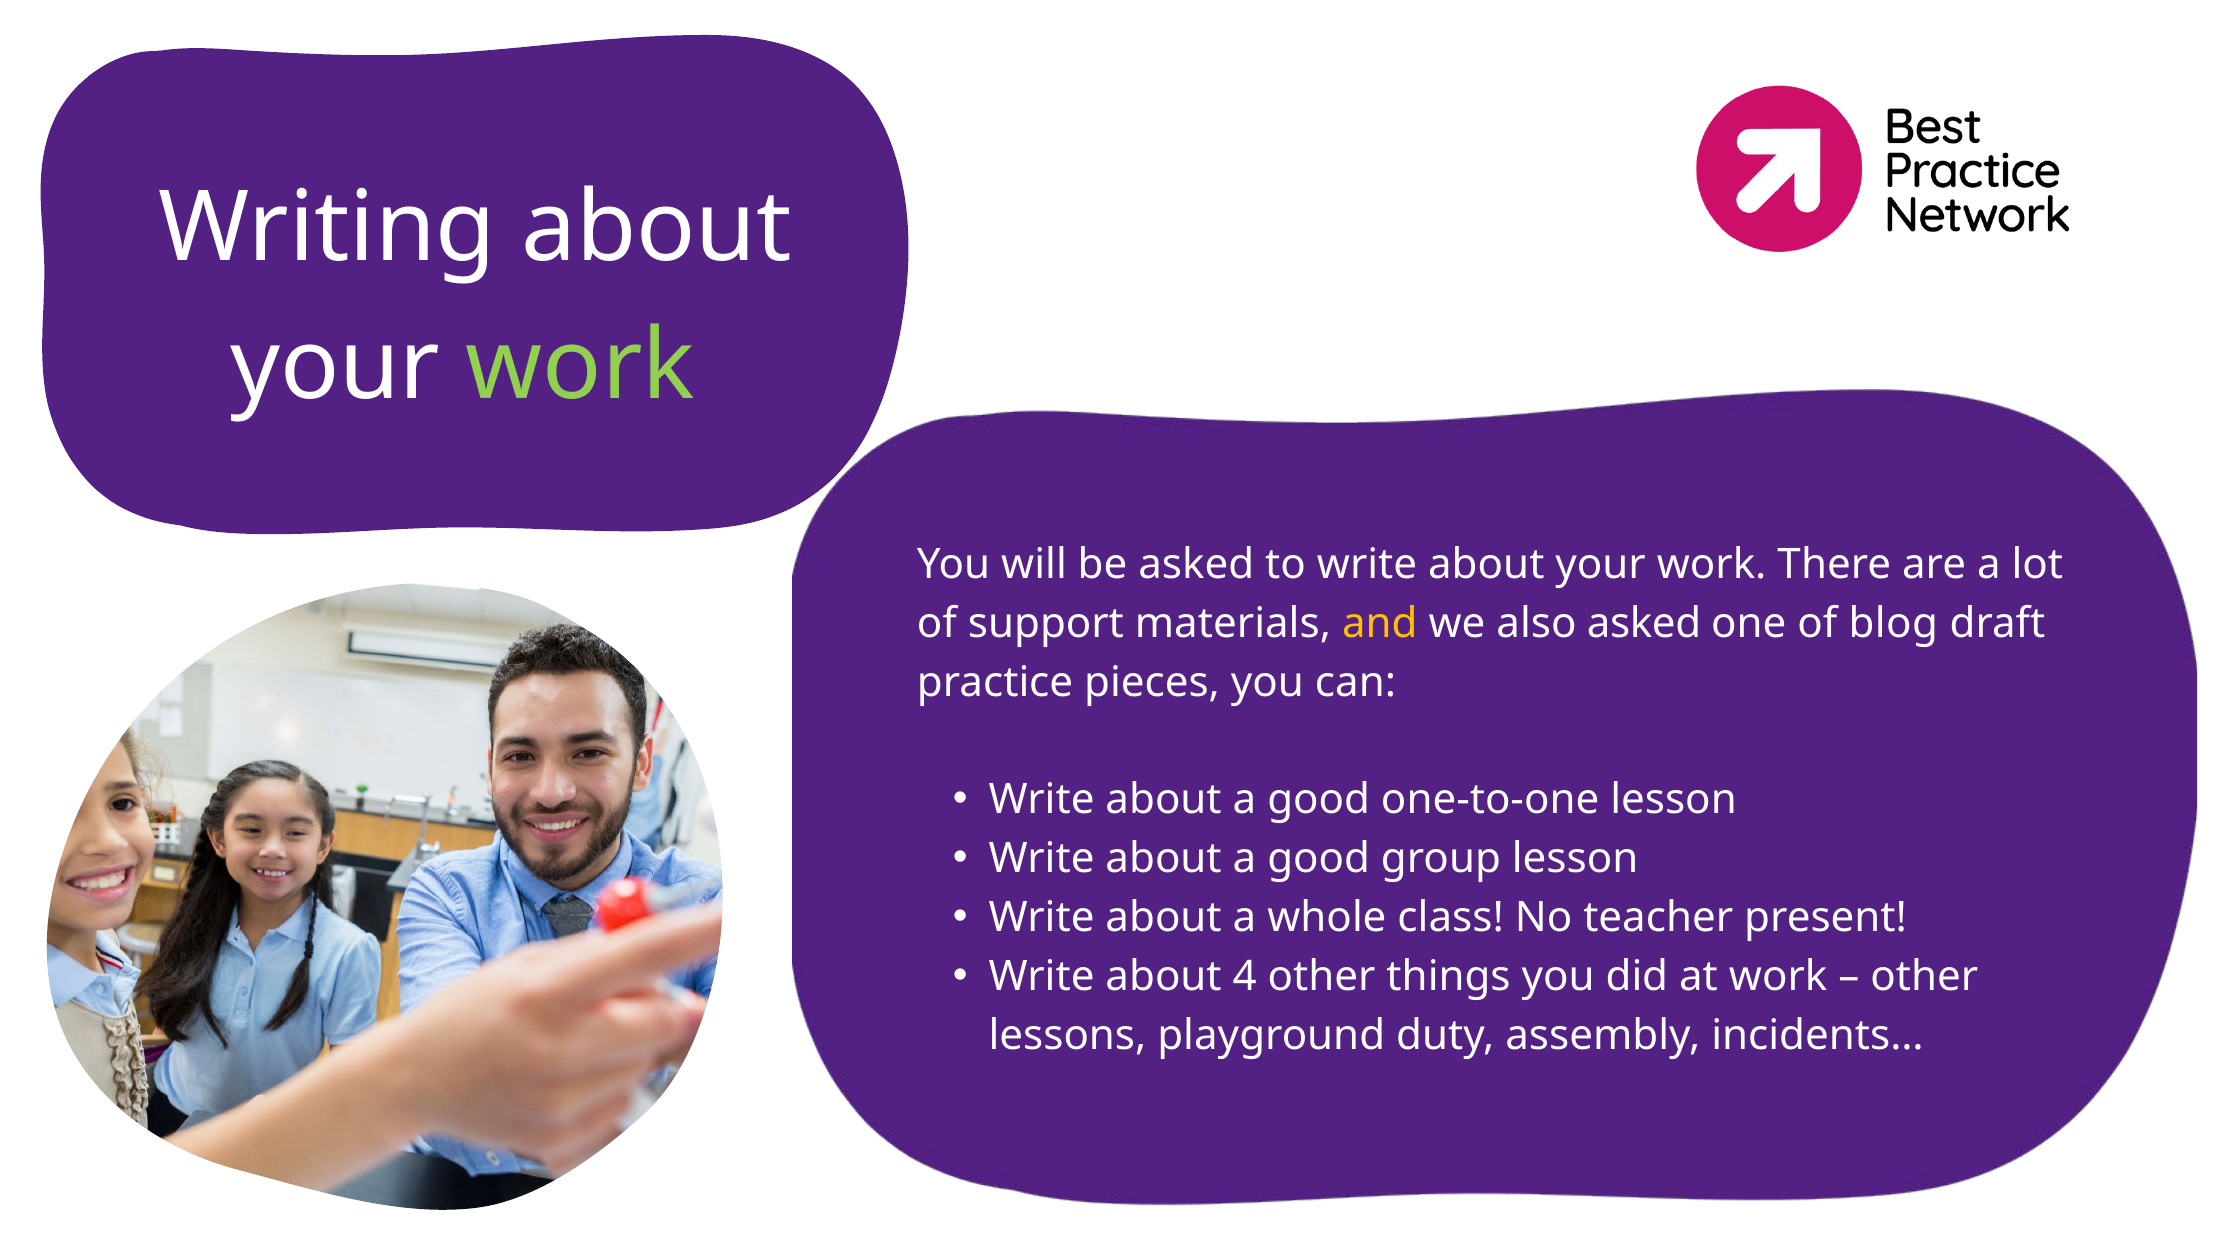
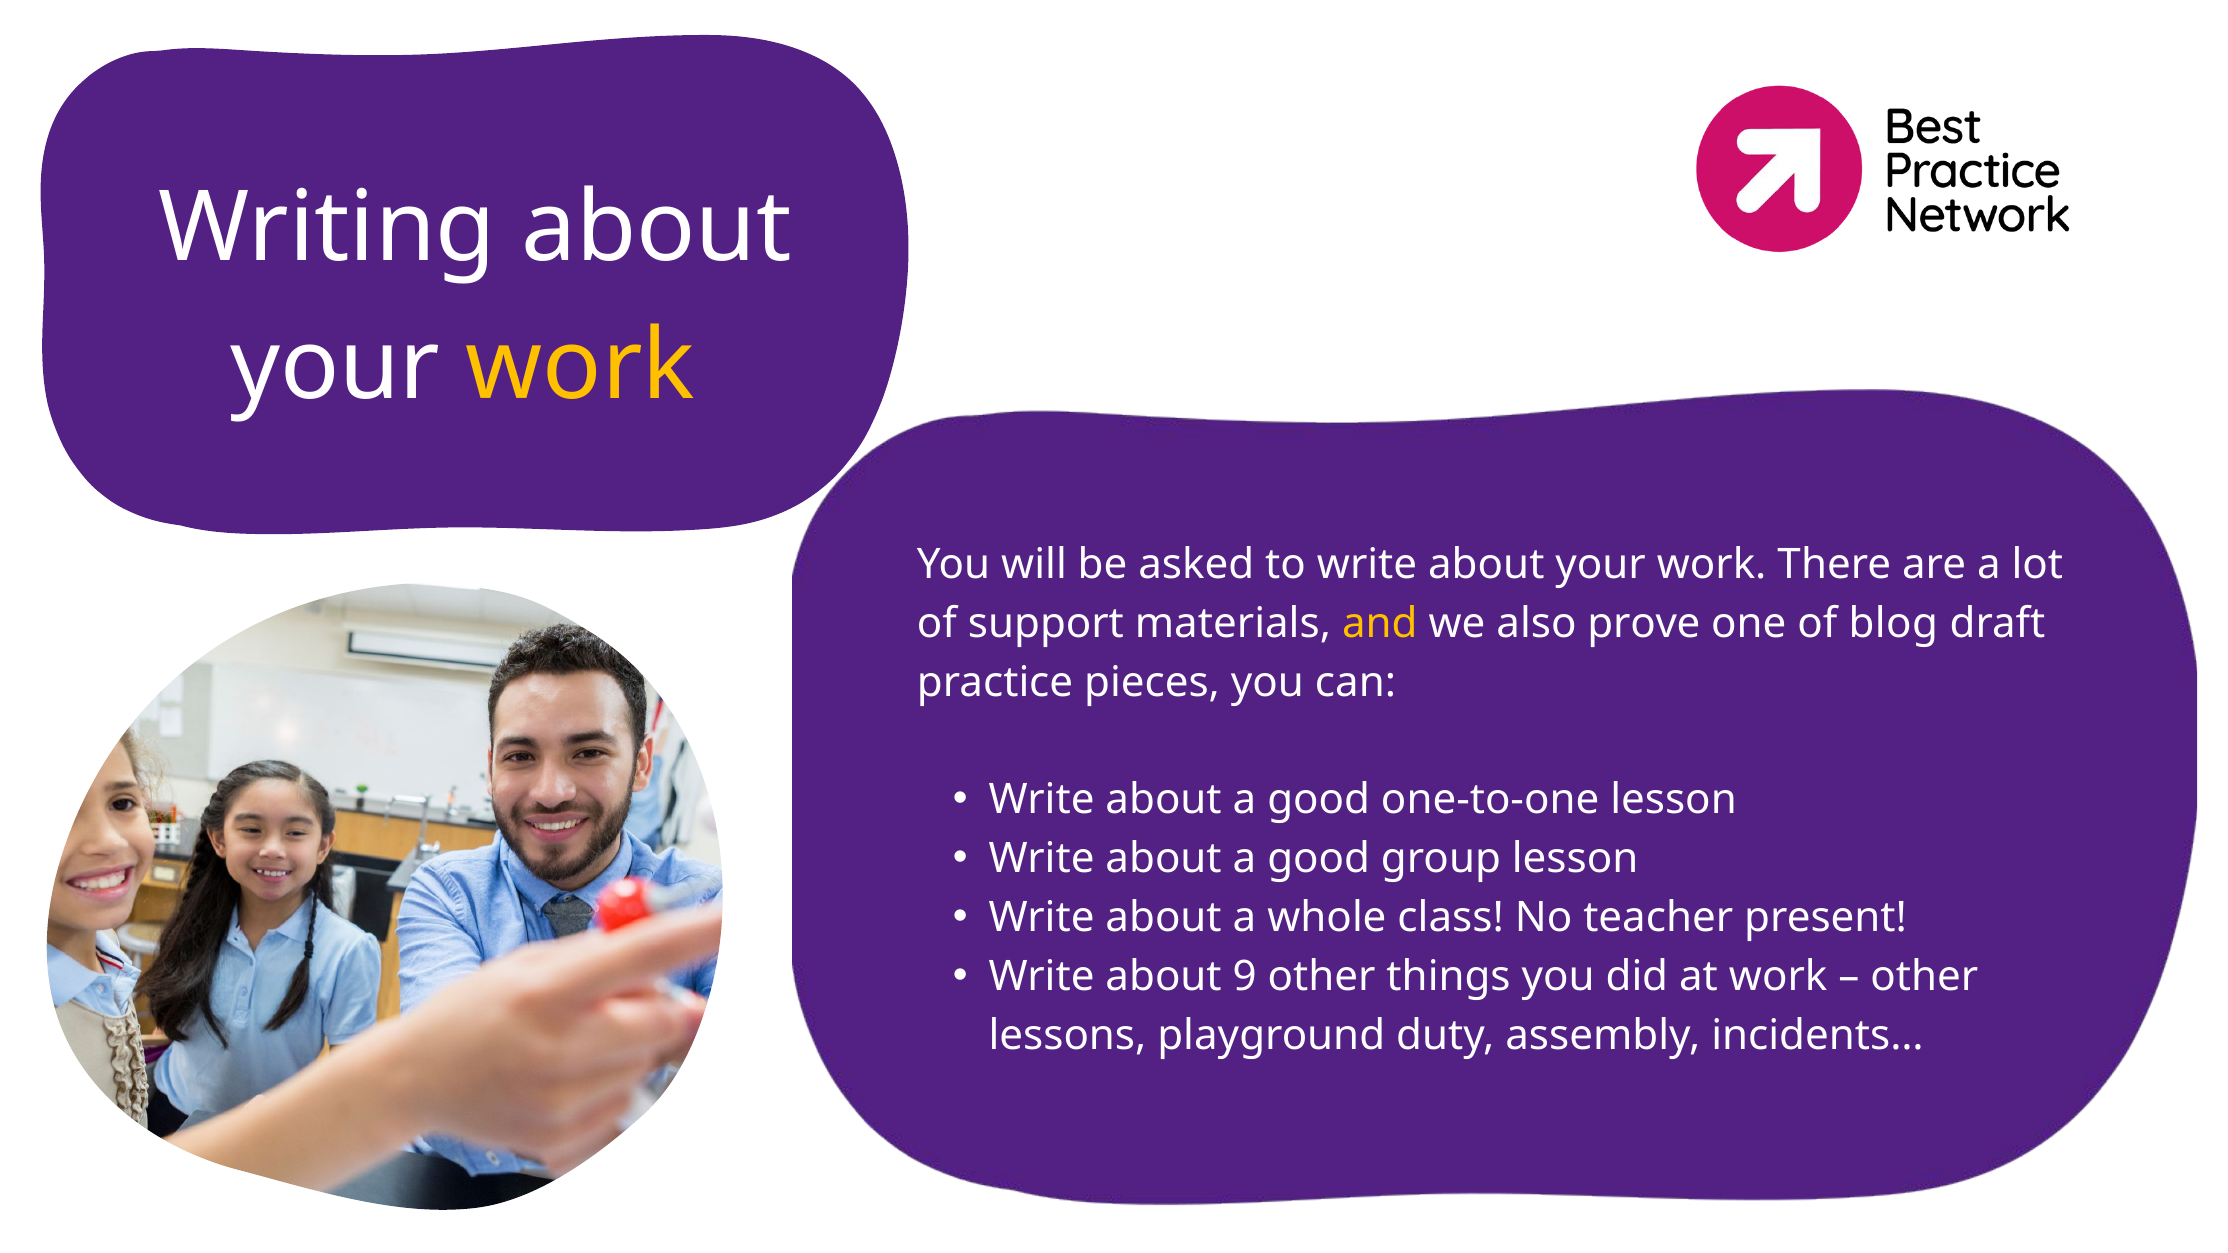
work at (580, 366) colour: light green -> yellow
asked at (1644, 623): asked -> prove
4: 4 -> 9
